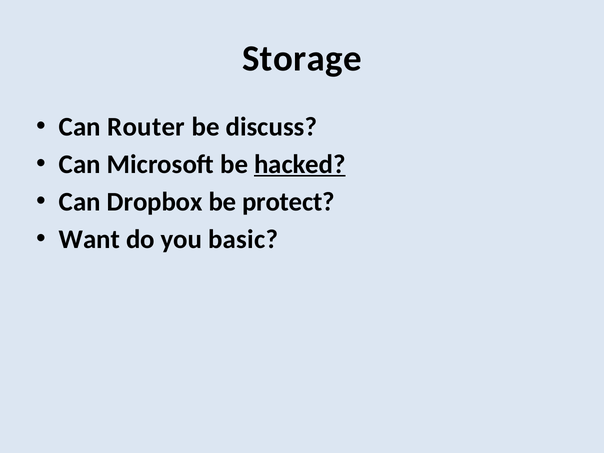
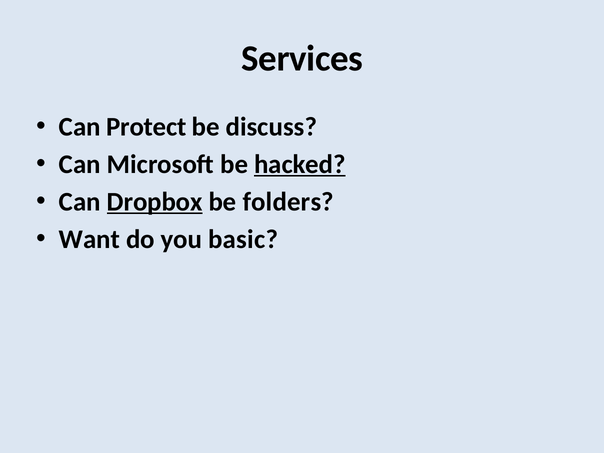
Storage: Storage -> Services
Router: Router -> Protect
Dropbox underline: none -> present
protect: protect -> folders
